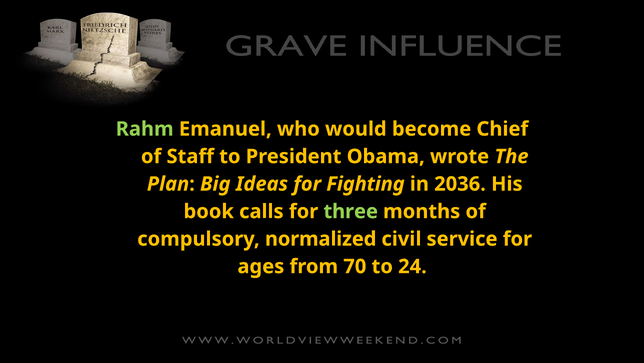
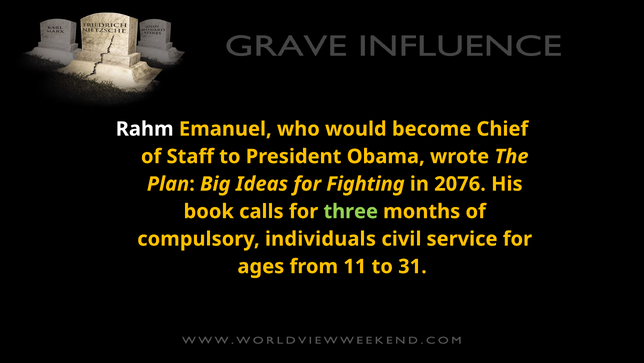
Rahm colour: light green -> white
2036: 2036 -> 2076
normalized: normalized -> individuals
70: 70 -> 11
24: 24 -> 31
